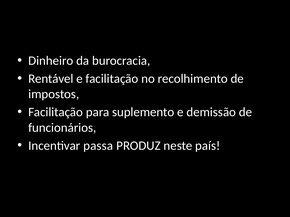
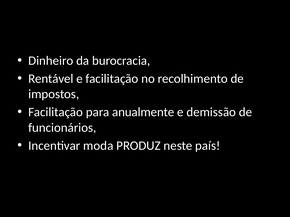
suplemento: suplemento -> anualmente
passa: passa -> moda
